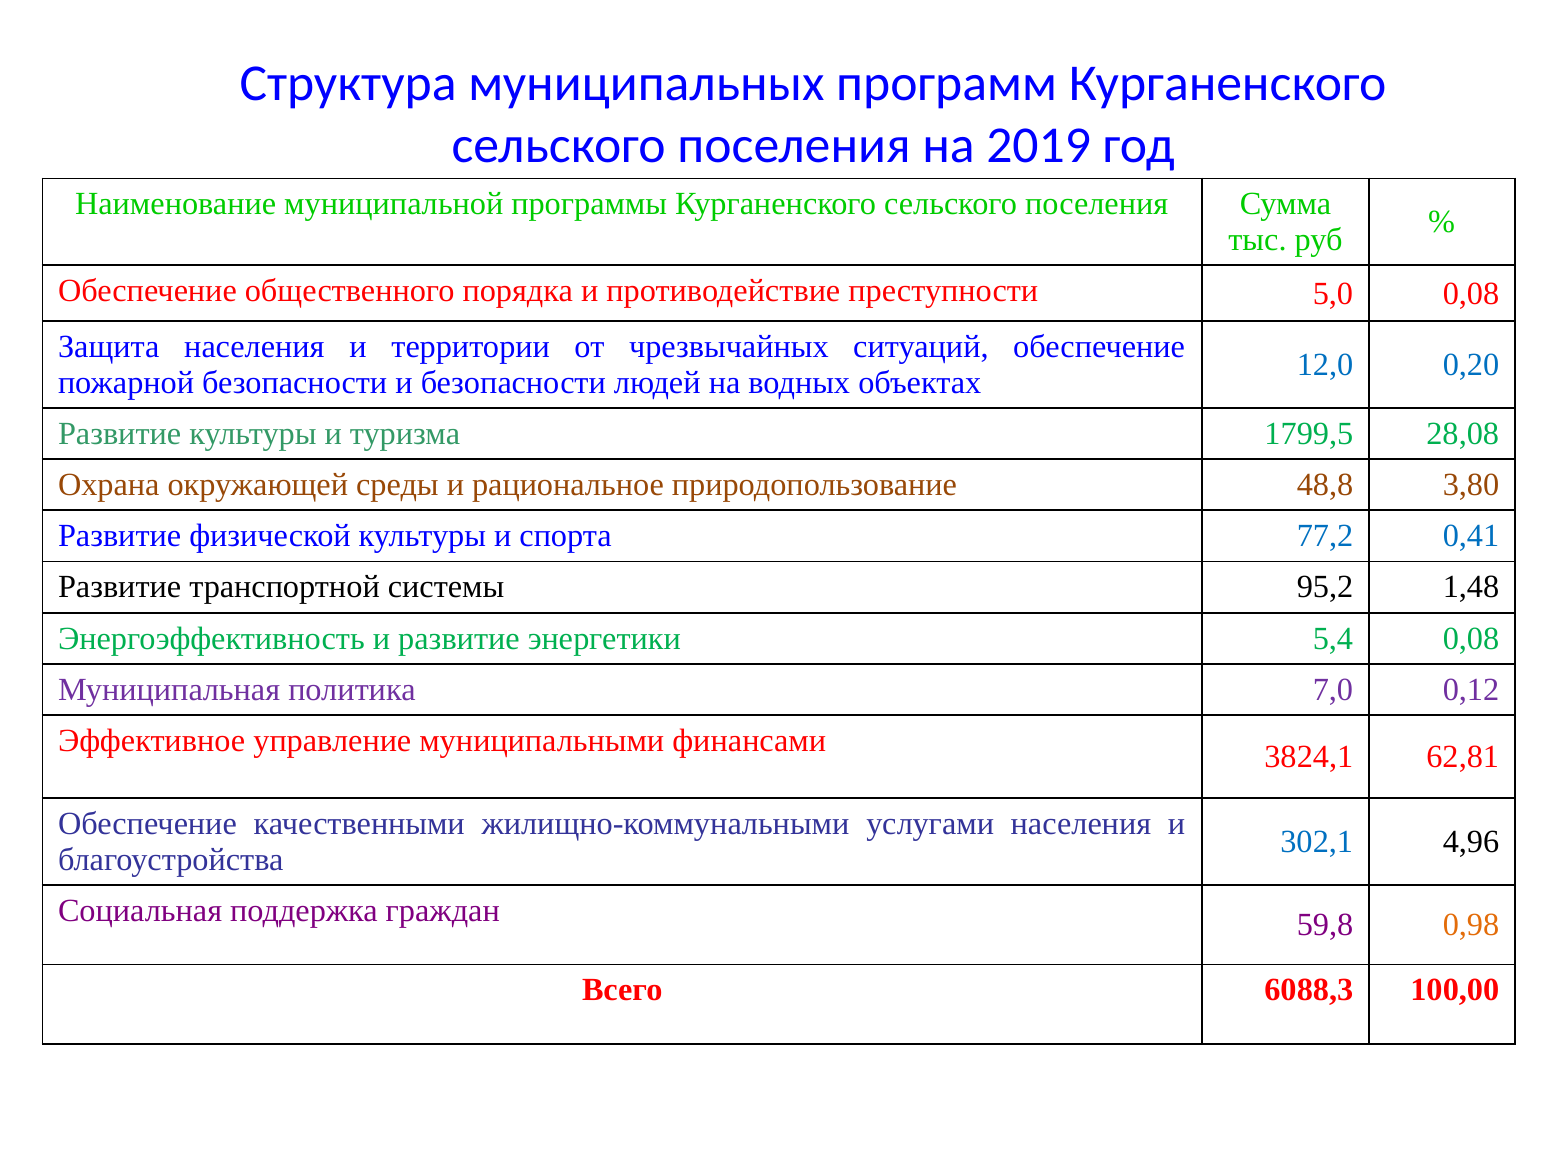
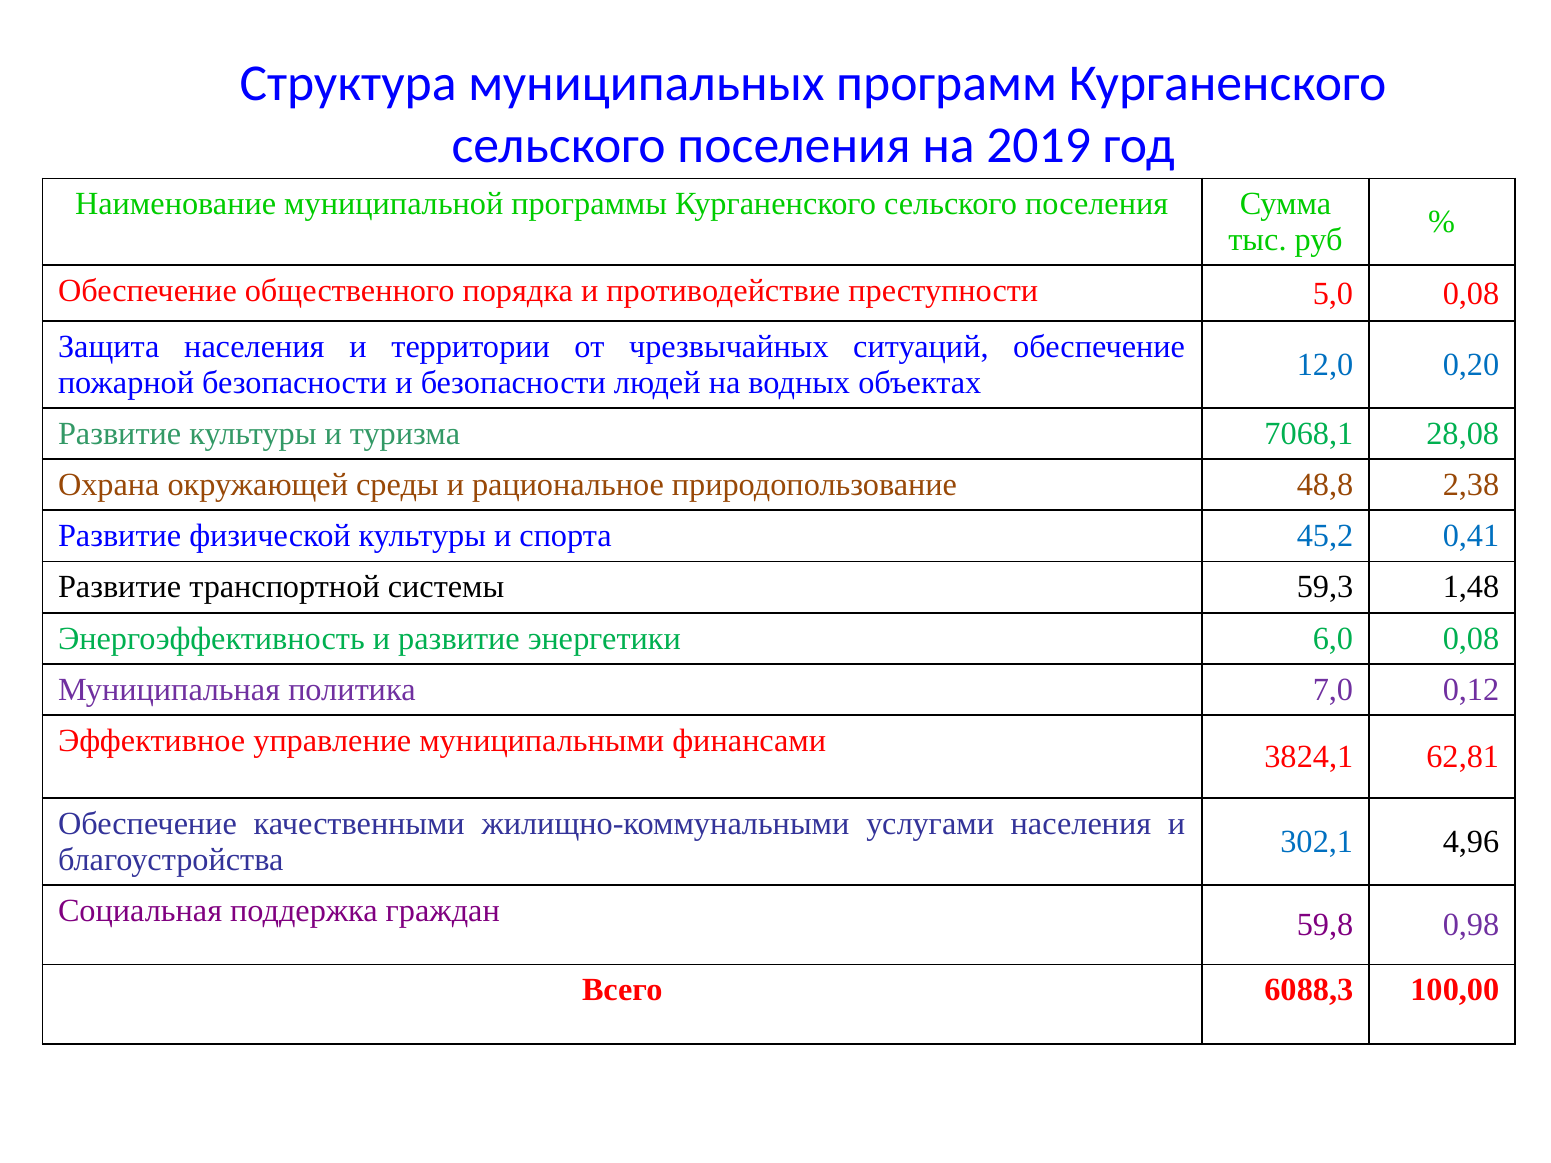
1799,5: 1799,5 -> 7068,1
3,80: 3,80 -> 2,38
77,2: 77,2 -> 45,2
95,2: 95,2 -> 59,3
5,4: 5,4 -> 6,0
0,98 colour: orange -> purple
